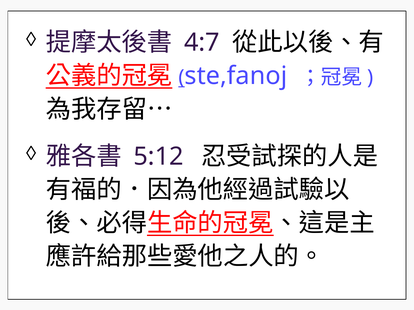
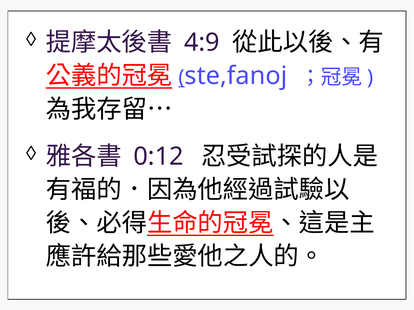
4:7: 4:7 -> 4:9
5:12: 5:12 -> 0:12
